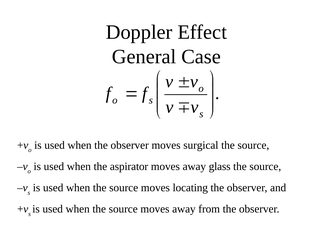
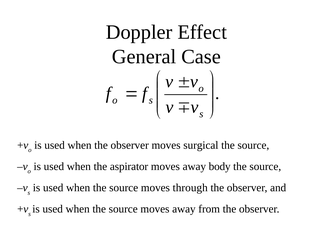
glass: glass -> body
locating: locating -> through
